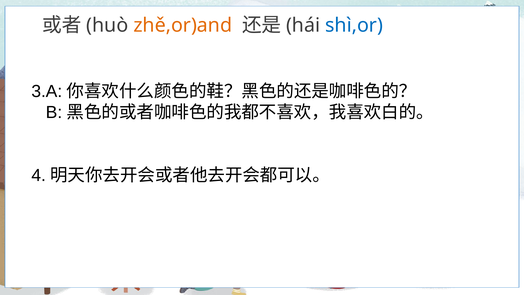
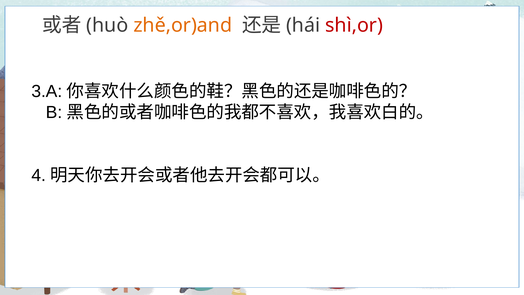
shì,or colour: blue -> red
